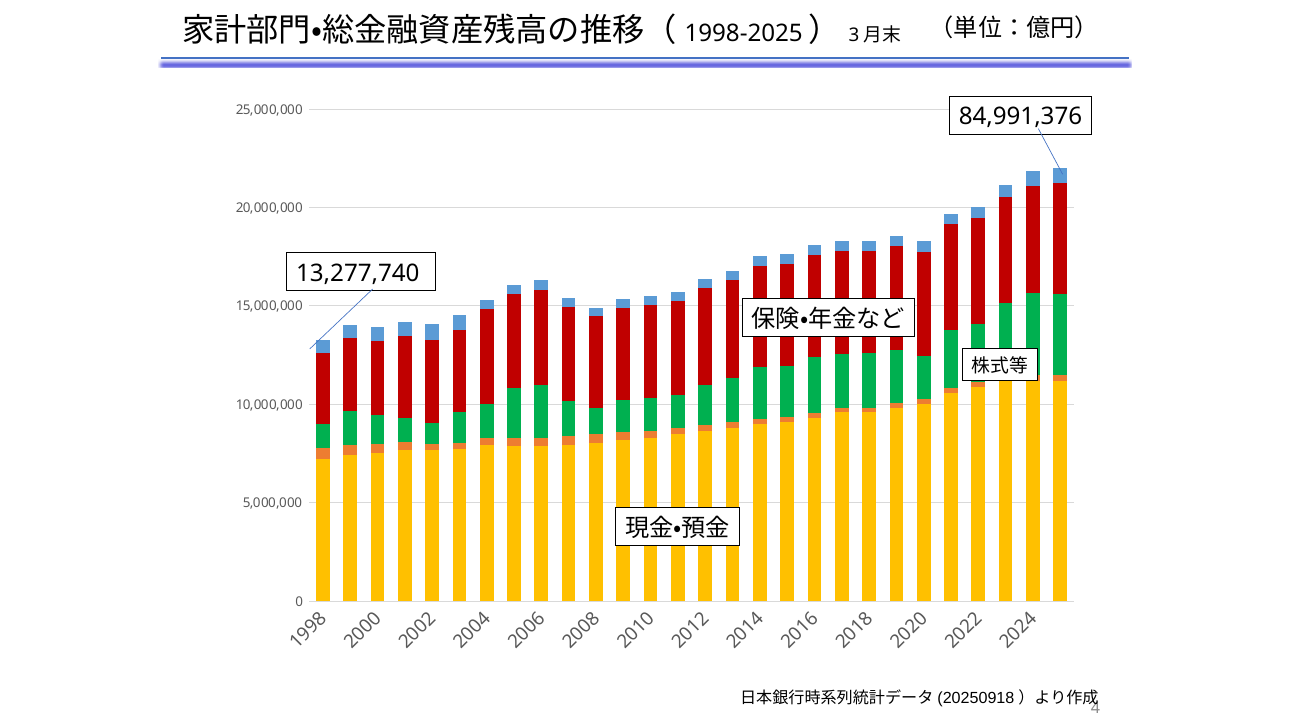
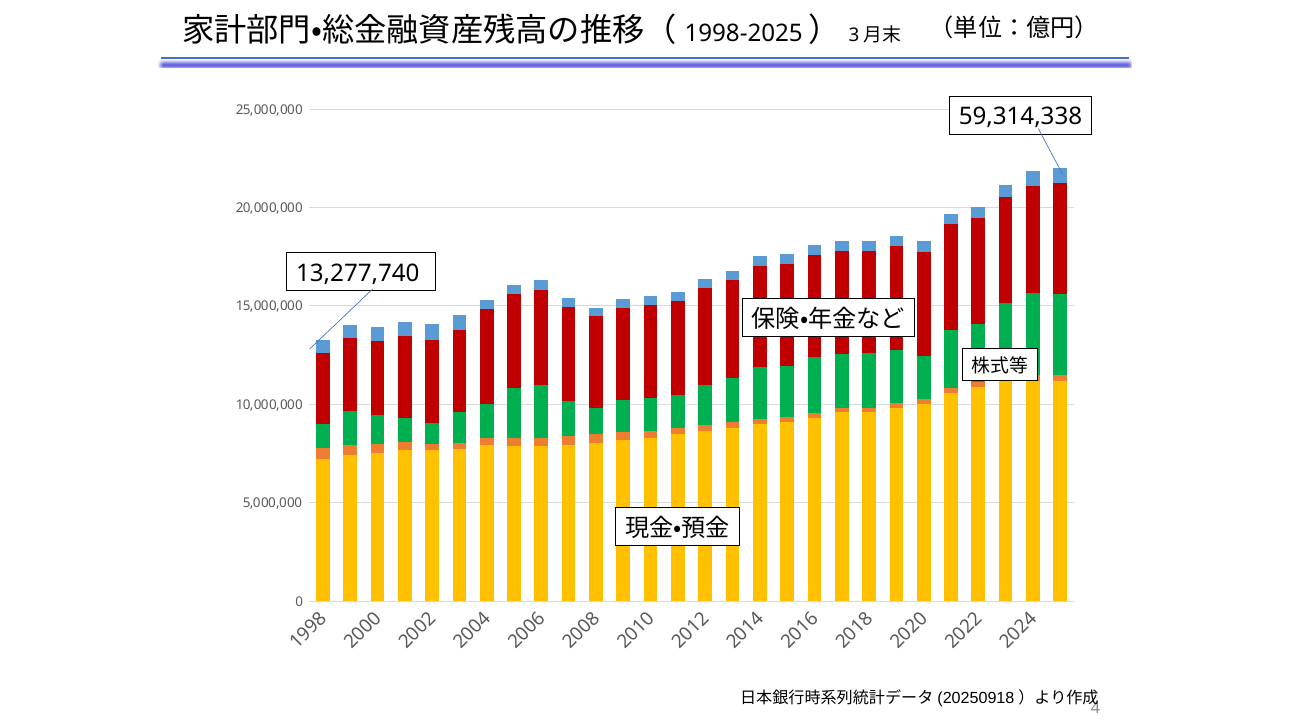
84,991,376: 84,991,376 -> 59,314,338
